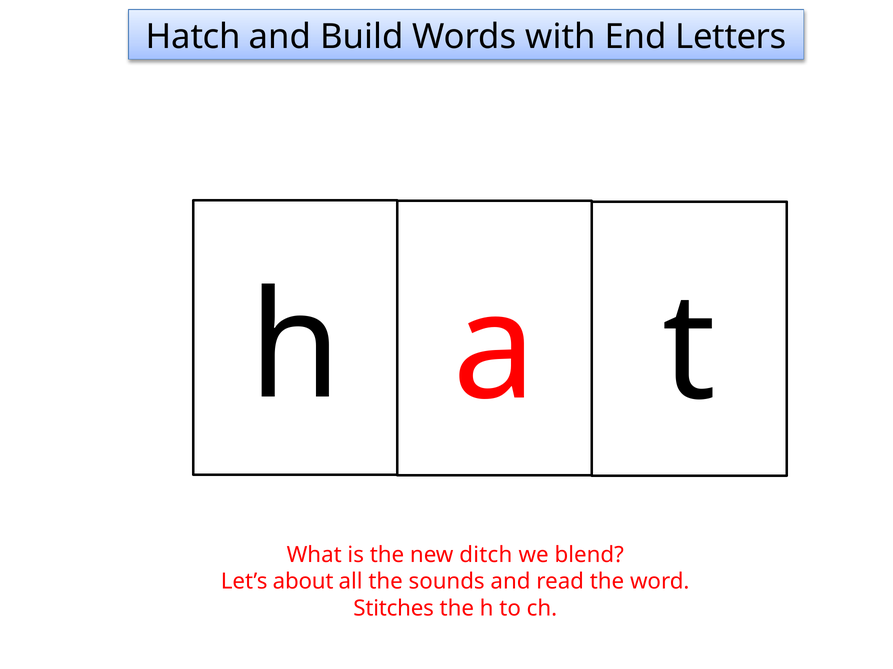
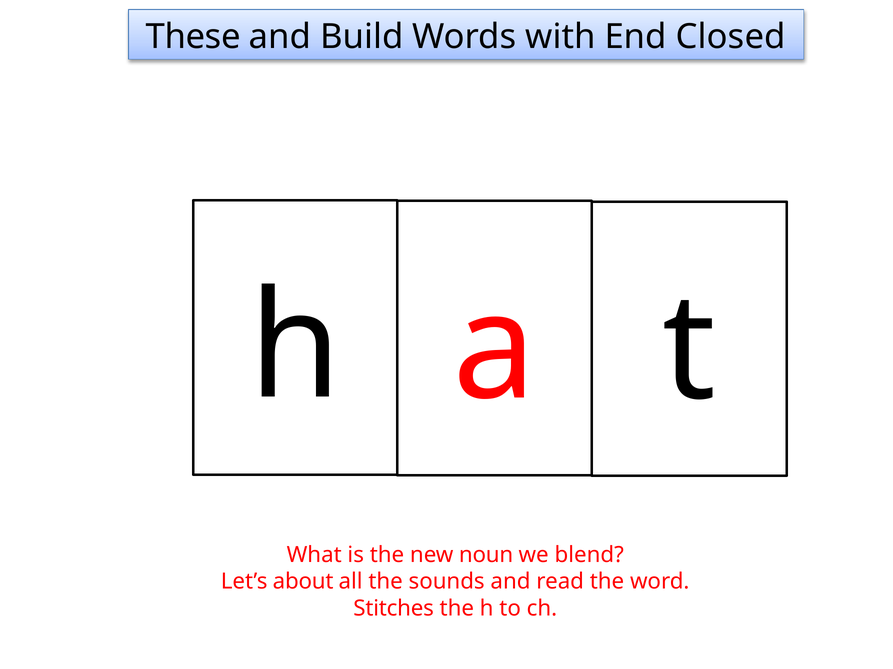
Hatch: Hatch -> These
Letters: Letters -> Closed
ditch: ditch -> noun
